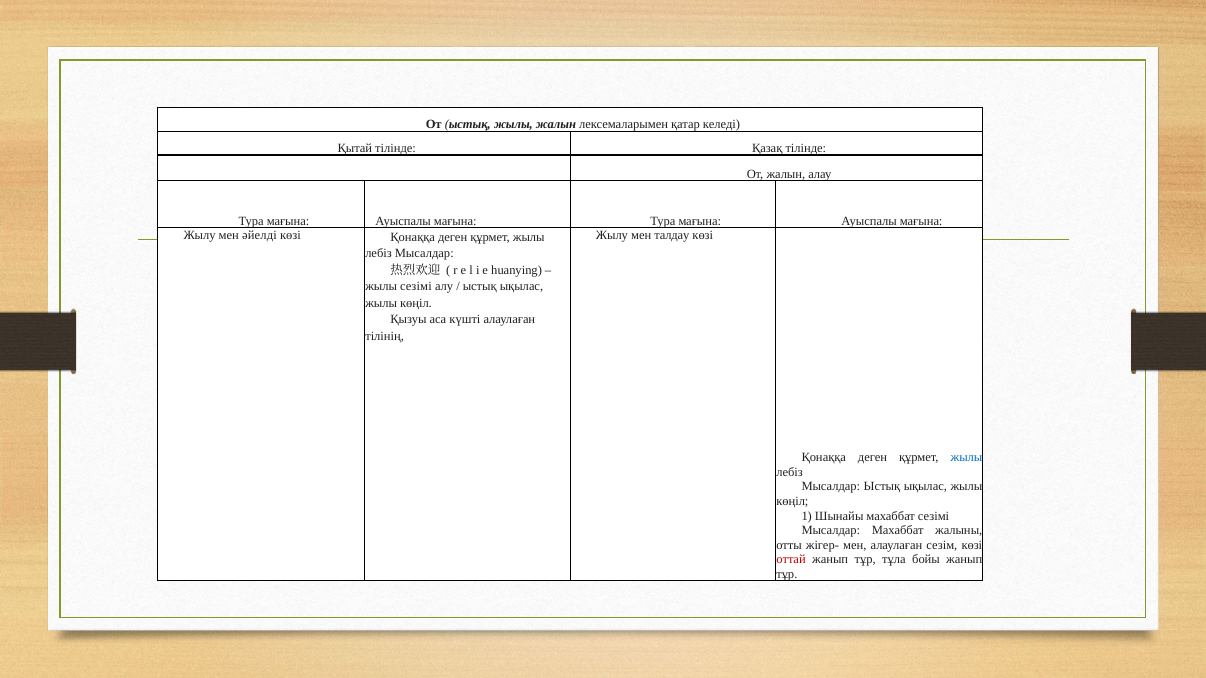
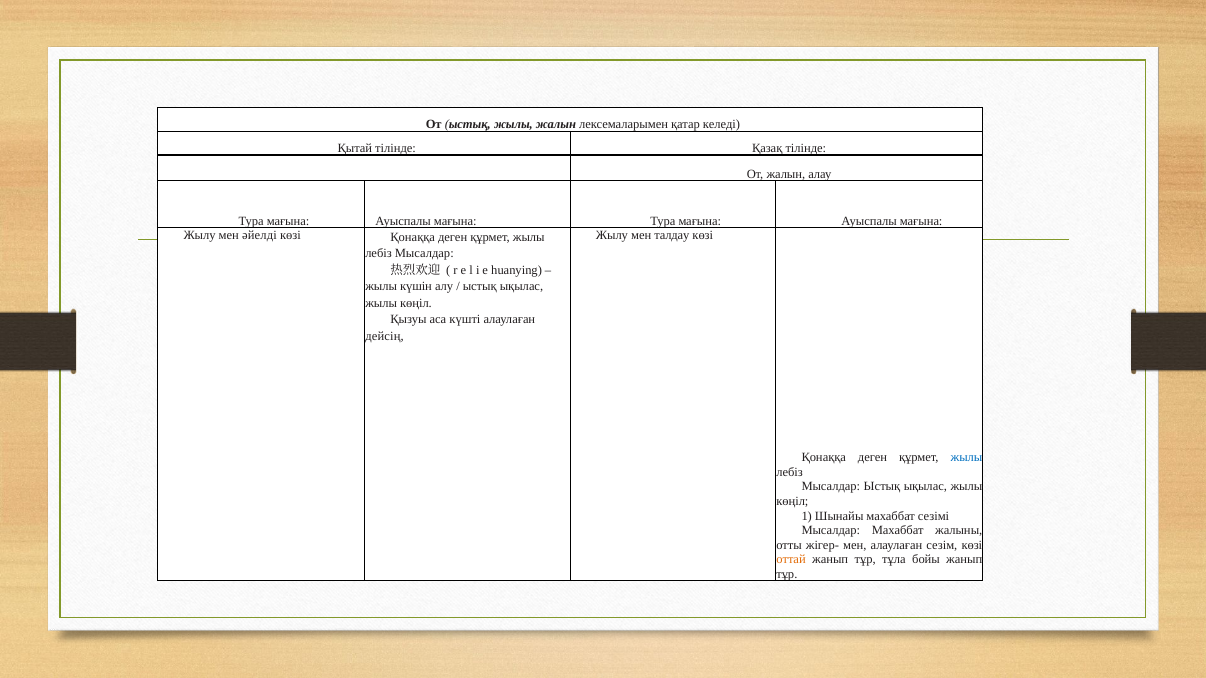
жылы сезімі: сезімі -> күшін
тілінің: тілінің -> дейсің
оттай colour: red -> orange
